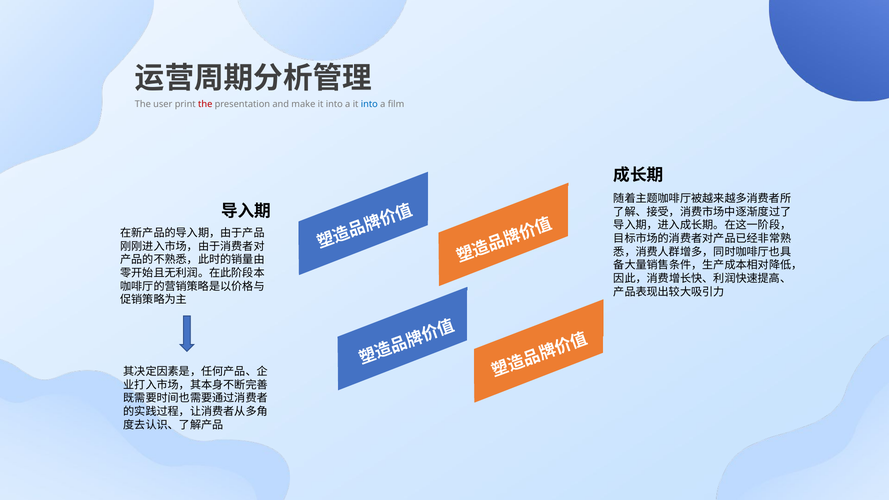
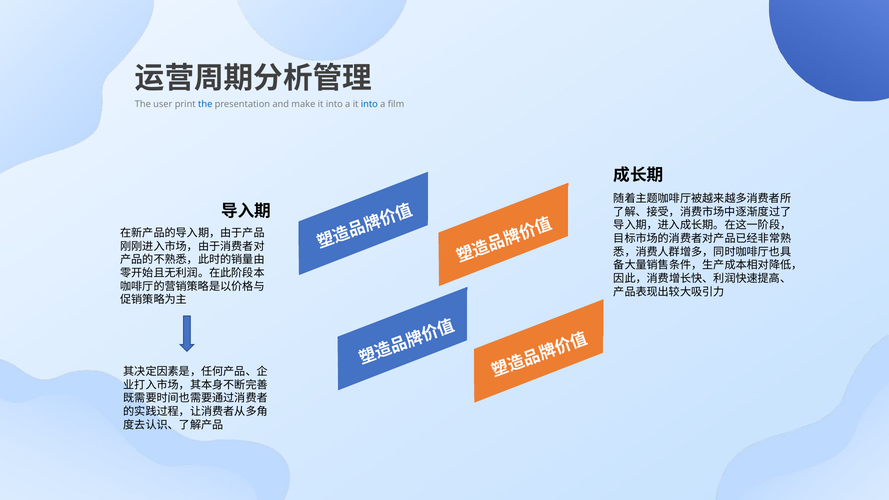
the at (205, 104) colour: red -> blue
